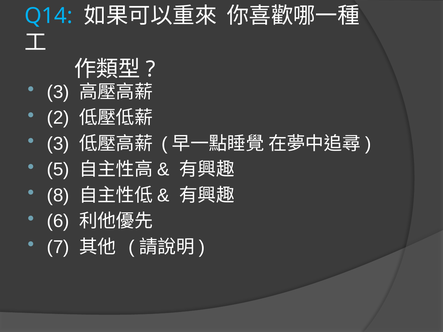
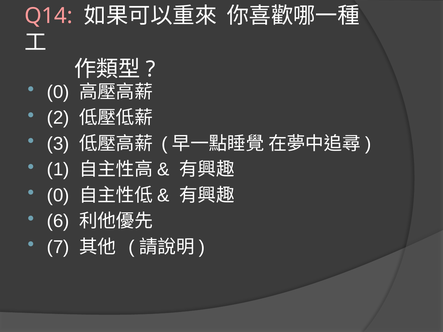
Q14 colour: light blue -> pink
3 at (58, 92): 3 -> 0
5: 5 -> 1
8 at (58, 195): 8 -> 0
